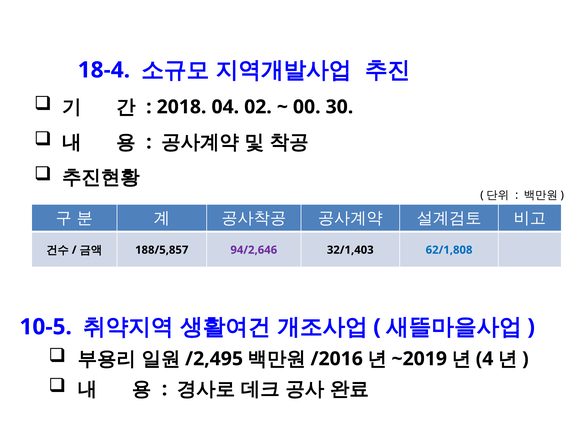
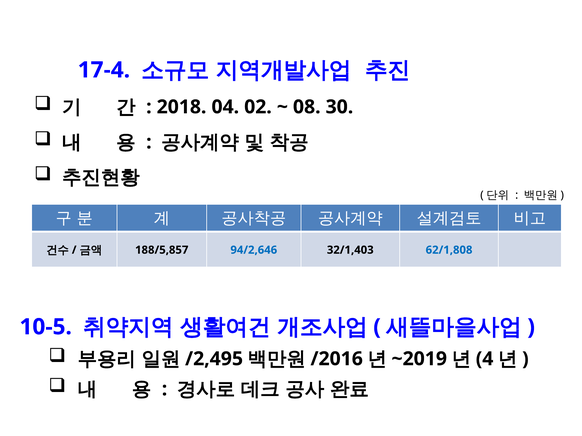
18-4: 18-4 -> 17-4
00: 00 -> 08
94/2,646 colour: purple -> blue
